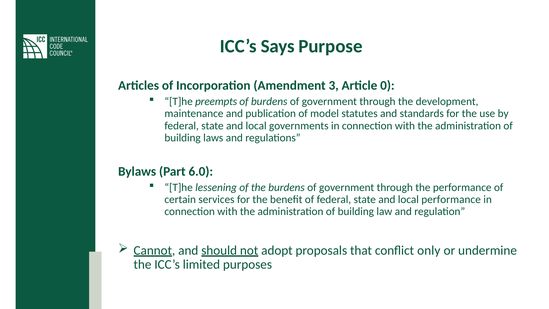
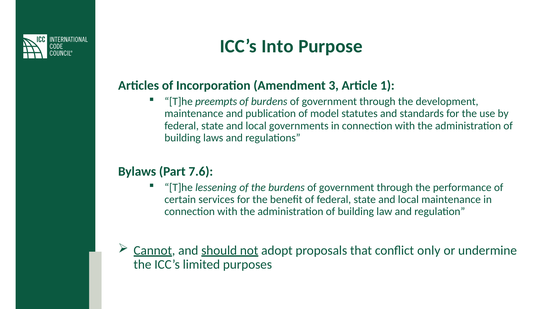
Says: Says -> Into
0: 0 -> 1
6.0: 6.0 -> 7.6
local performance: performance -> maintenance
